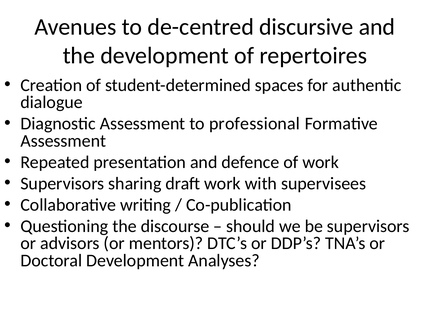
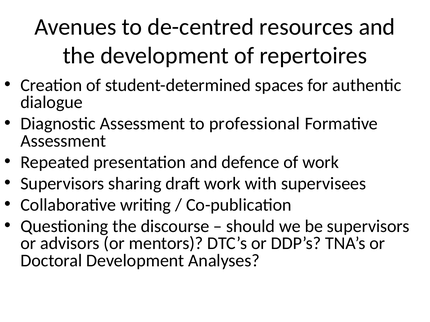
discursive: discursive -> resources
